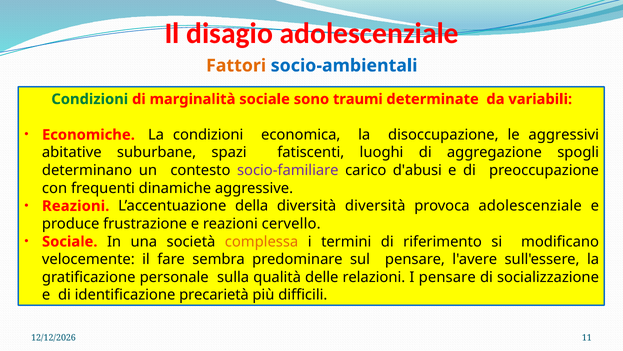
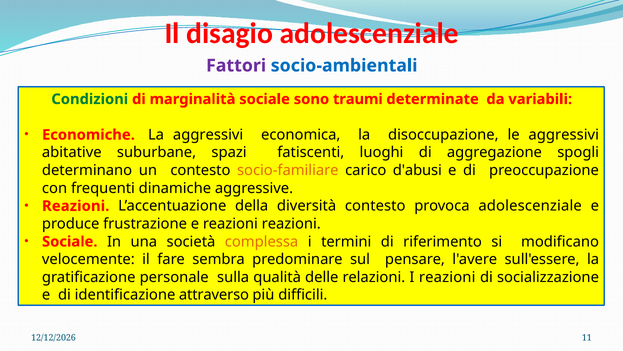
Fattori colour: orange -> purple
La condizioni: condizioni -> aggressivi
socio-familiare colour: purple -> orange
diversità diversità: diversità -> contesto
reazioni cervello: cervello -> reazioni
I pensare: pensare -> reazioni
precarietà: precarietà -> attraverso
